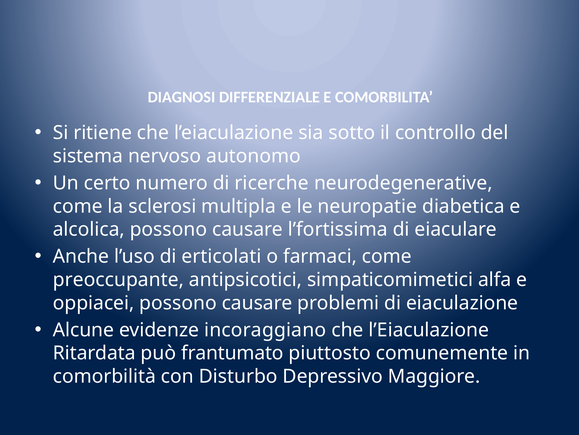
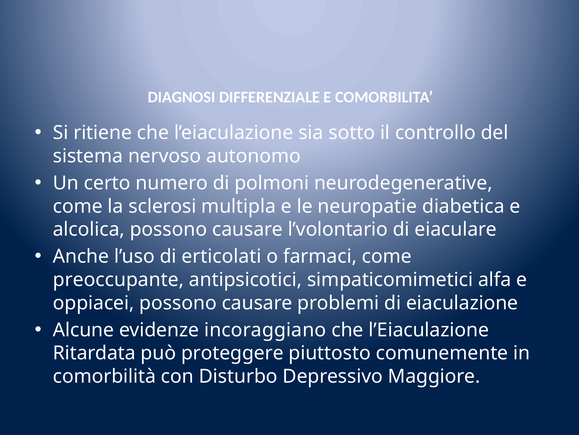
ricerche: ricerche -> polmoni
l’fortissima: l’fortissima -> l’volontario
frantumato: frantumato -> proteggere
